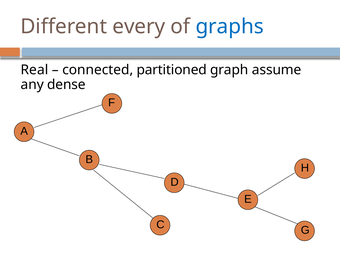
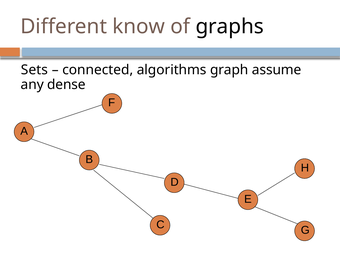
every: every -> know
graphs colour: blue -> black
Real: Real -> Sets
partitioned: partitioned -> algorithms
